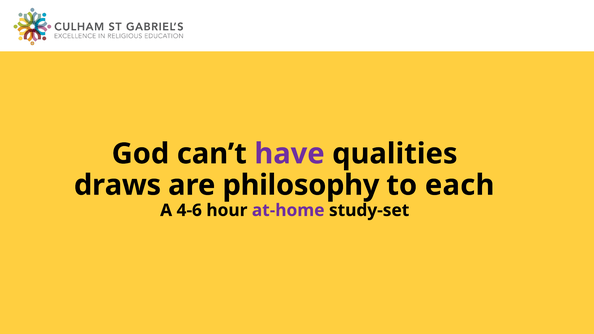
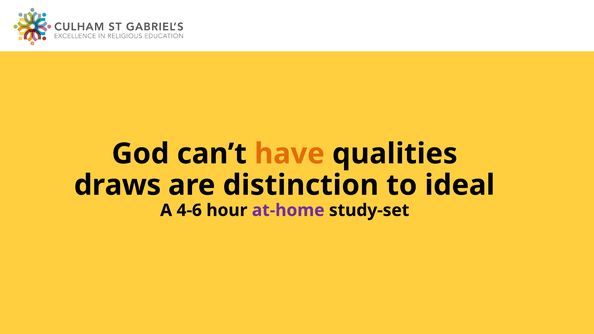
have colour: purple -> orange
philosophy: philosophy -> distinction
each: each -> ideal
